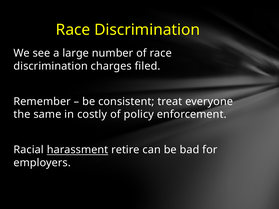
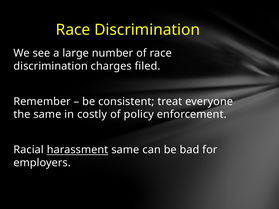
harassment retire: retire -> same
